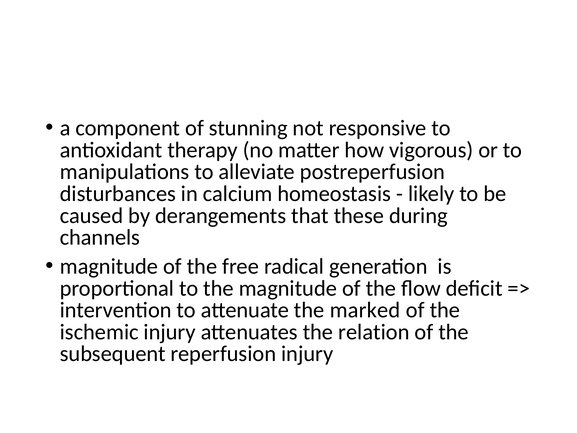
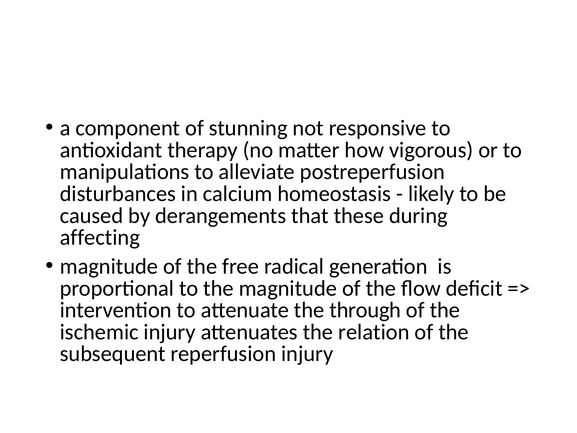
channels: channels -> affecting
marked: marked -> through
